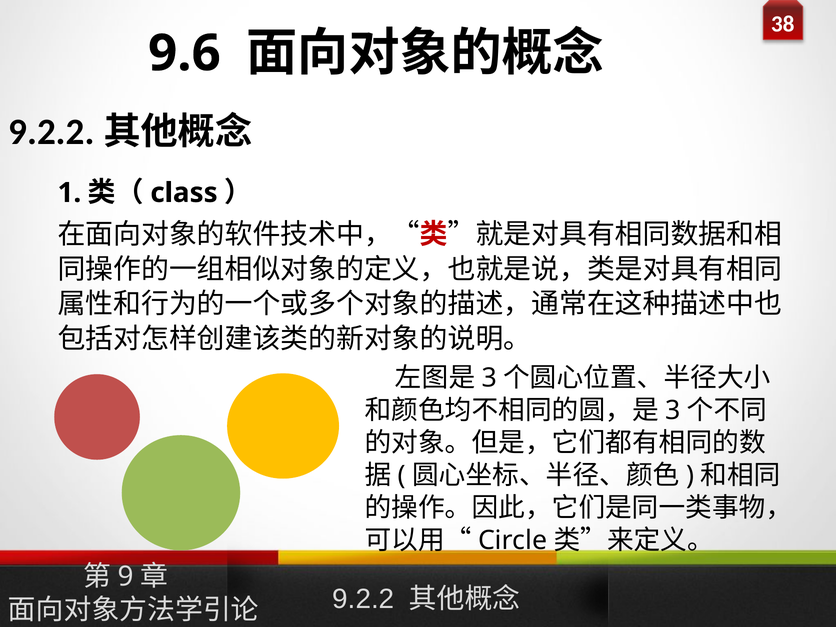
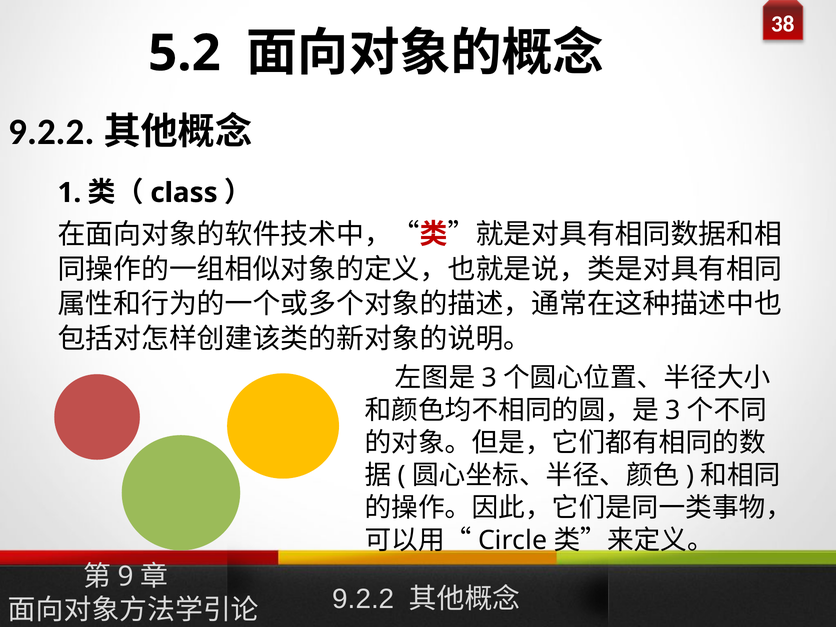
9.6: 9.6 -> 5.2
